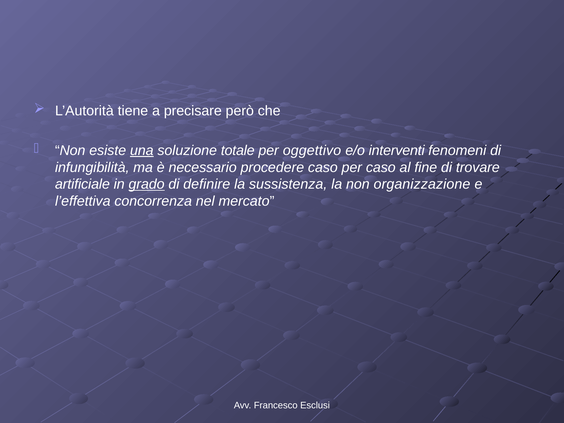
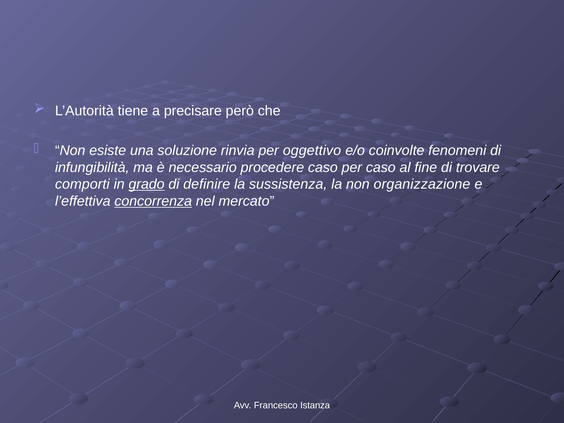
una underline: present -> none
totale: totale -> rinvia
interventi: interventi -> coinvolte
artificiale: artificiale -> comporti
concorrenza underline: none -> present
Esclusi: Esclusi -> Istanza
